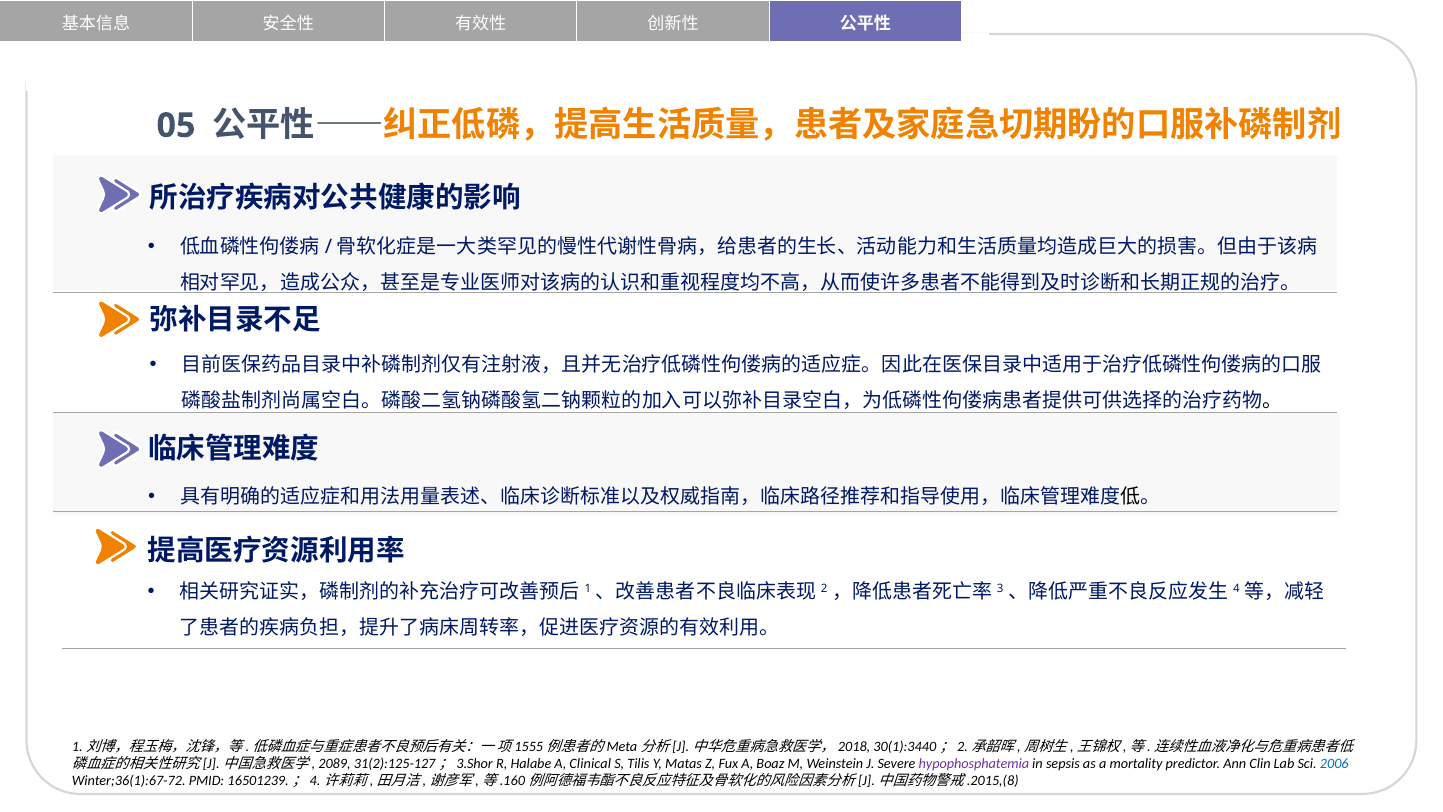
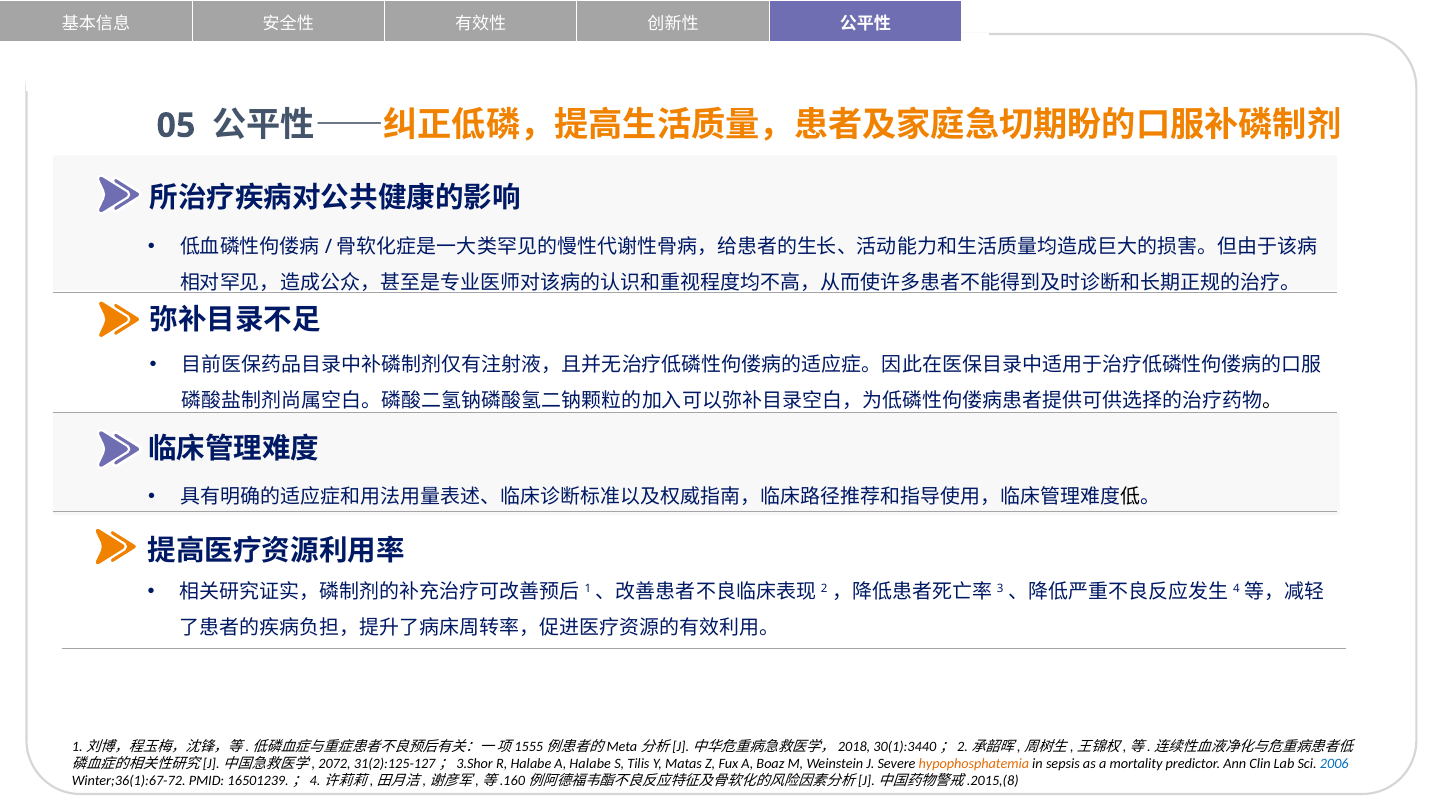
2089: 2089 -> 2072
A Clinical: Clinical -> Halabe
hypophosphatemia colour: purple -> orange
